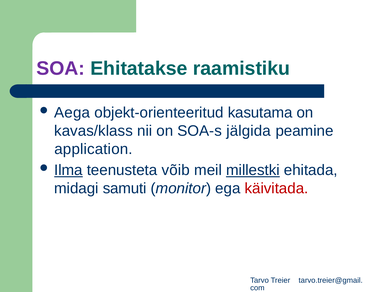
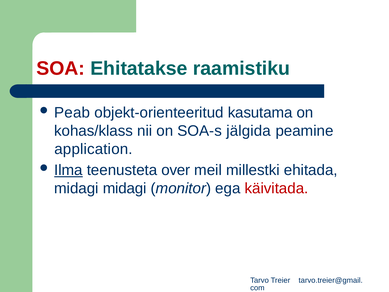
SOA colour: purple -> red
Aega: Aega -> Peab
kavas/klass: kavas/klass -> kohas/klass
võib: võib -> over
millestki underline: present -> none
midagi samuti: samuti -> midagi
